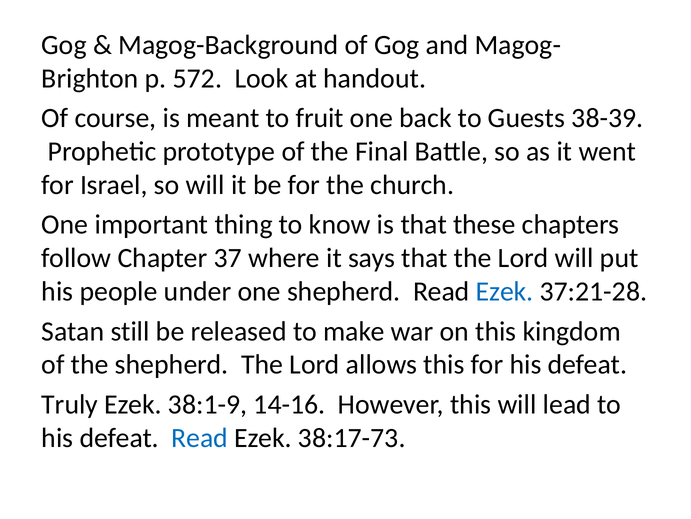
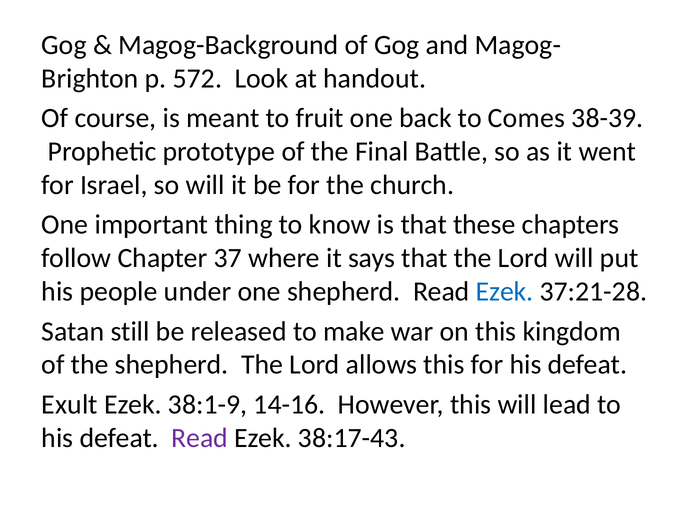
Guests: Guests -> Comes
Truly: Truly -> Exult
Read at (200, 437) colour: blue -> purple
38:17-73: 38:17-73 -> 38:17-43
